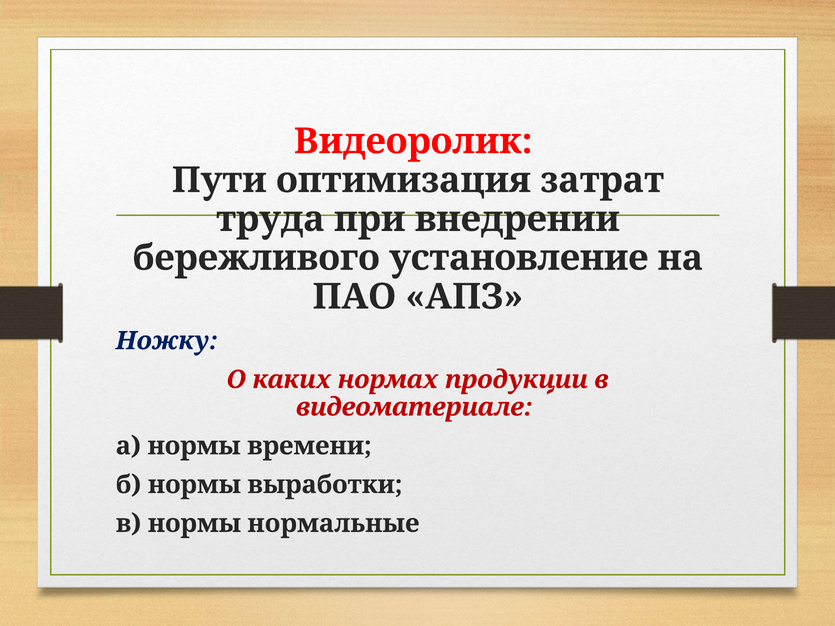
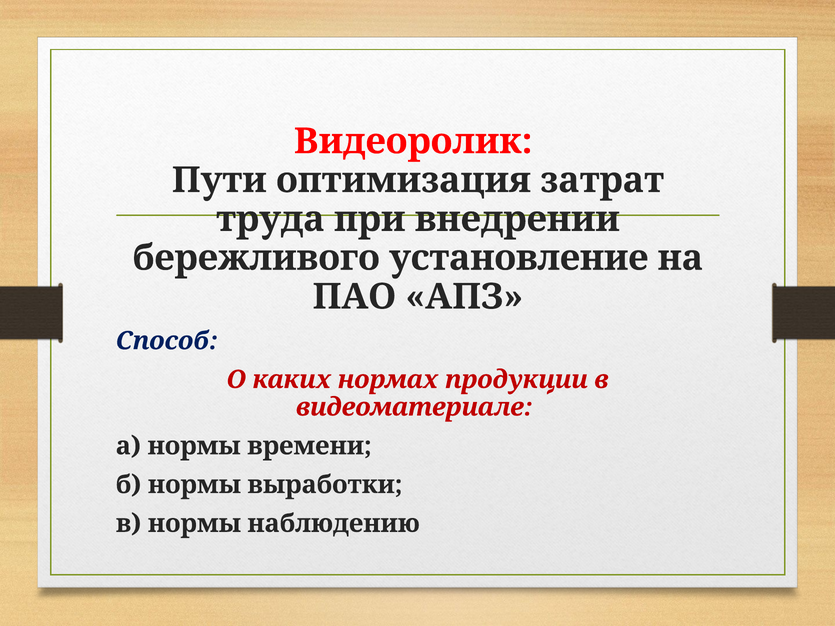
Ножку: Ножку -> Способ
нормальные: нормальные -> наблюдению
